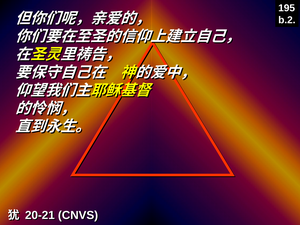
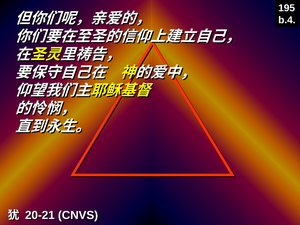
b.2: b.2 -> b.4
